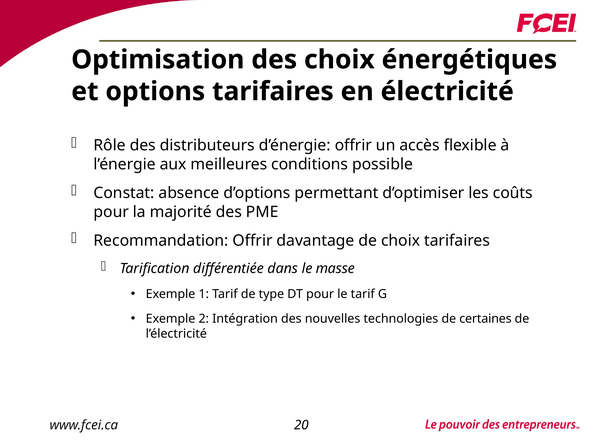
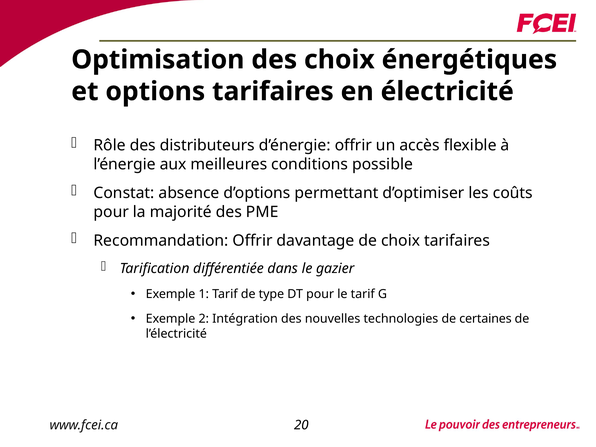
masse: masse -> gazier
